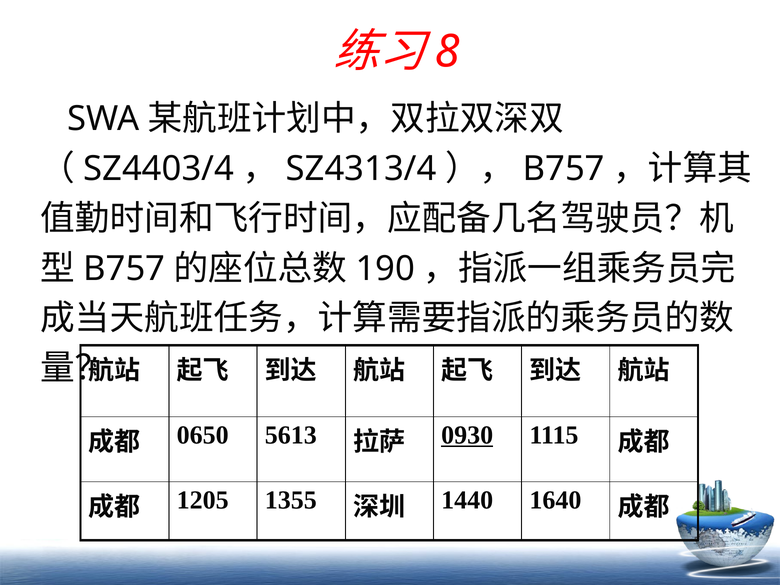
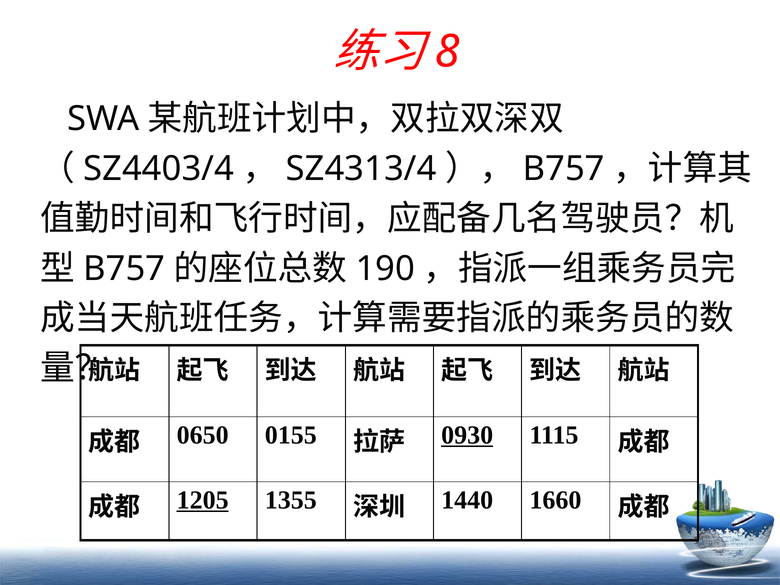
5613: 5613 -> 0155
1205 underline: none -> present
1640: 1640 -> 1660
